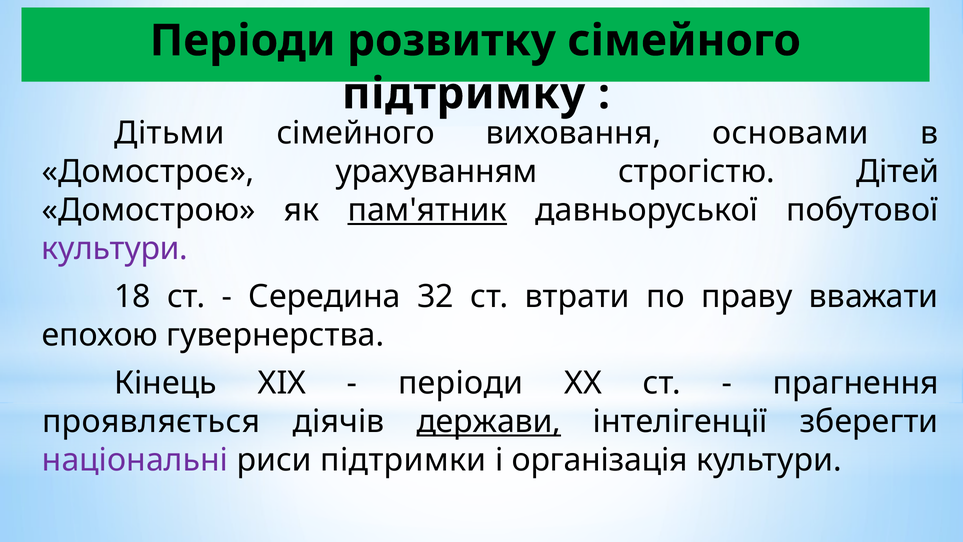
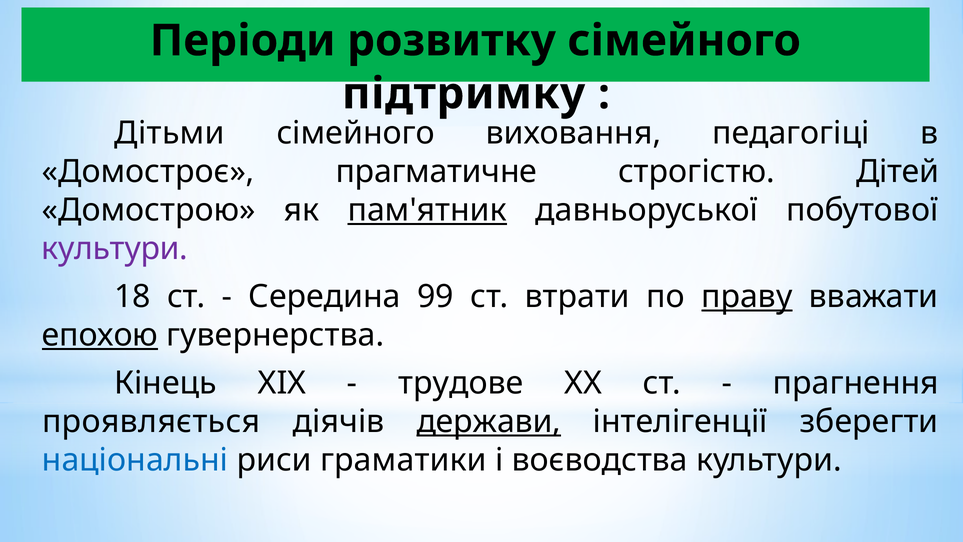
основами: основами -> педагогіці
урахуванням: урахуванням -> прагматичне
32: 32 -> 99
праву underline: none -> present
епохою underline: none -> present
періоди at (461, 383): періоди -> трудове
національні colour: purple -> blue
підтримки: підтримки -> граматики
організація: організація -> воєводства
